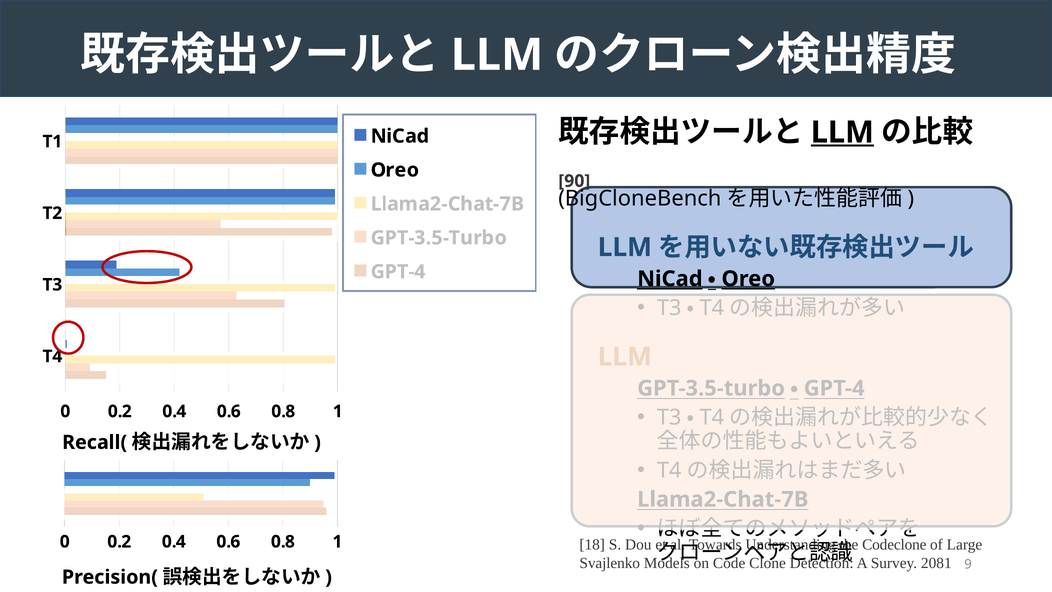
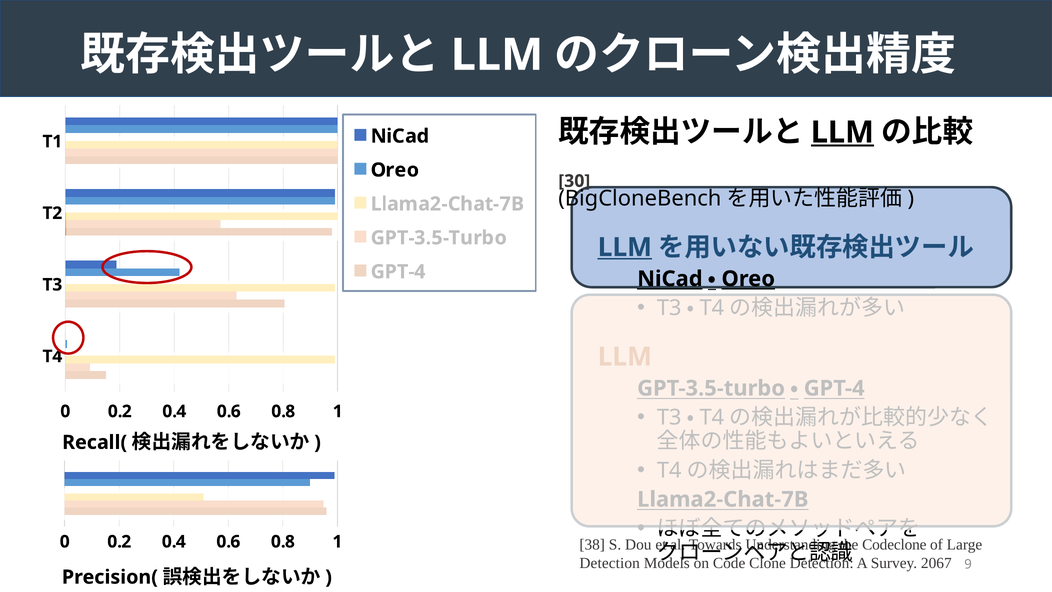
90: 90 -> 30
LLM at (625, 247) underline: none -> present
18: 18 -> 38
Svajlenko at (610, 563): Svajlenko -> Detection
2081: 2081 -> 2067
